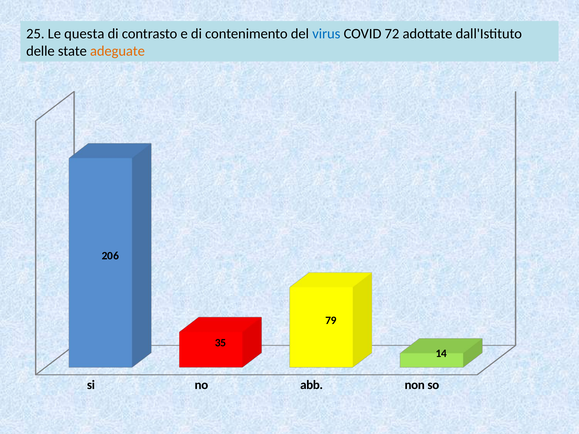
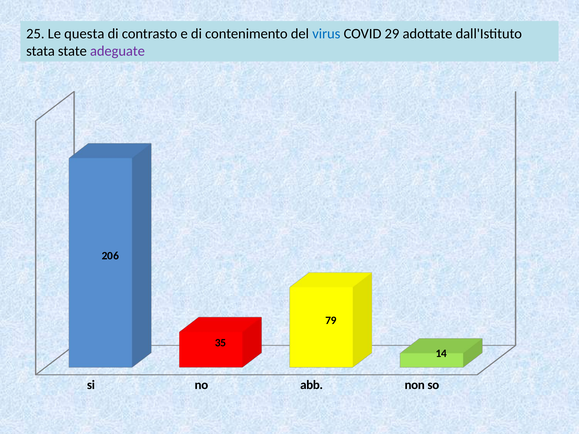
72: 72 -> 29
delle: delle -> stata
adeguate colour: orange -> purple
